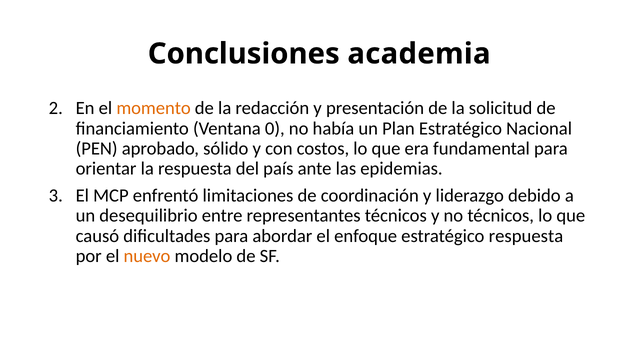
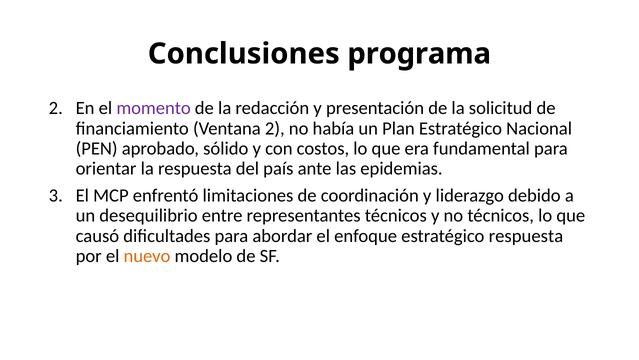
academia: academia -> programa
momento colour: orange -> purple
Ventana 0: 0 -> 2
